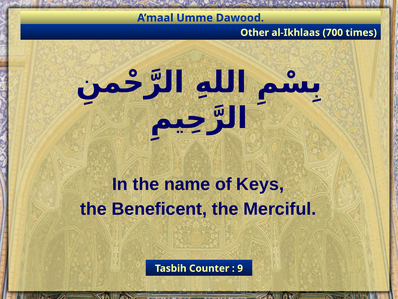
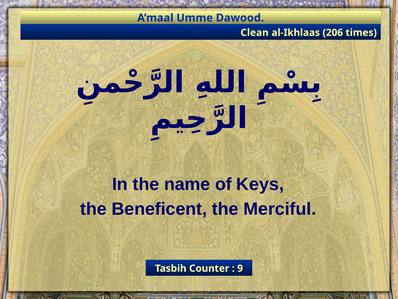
Other: Other -> Clean
700: 700 -> 206
